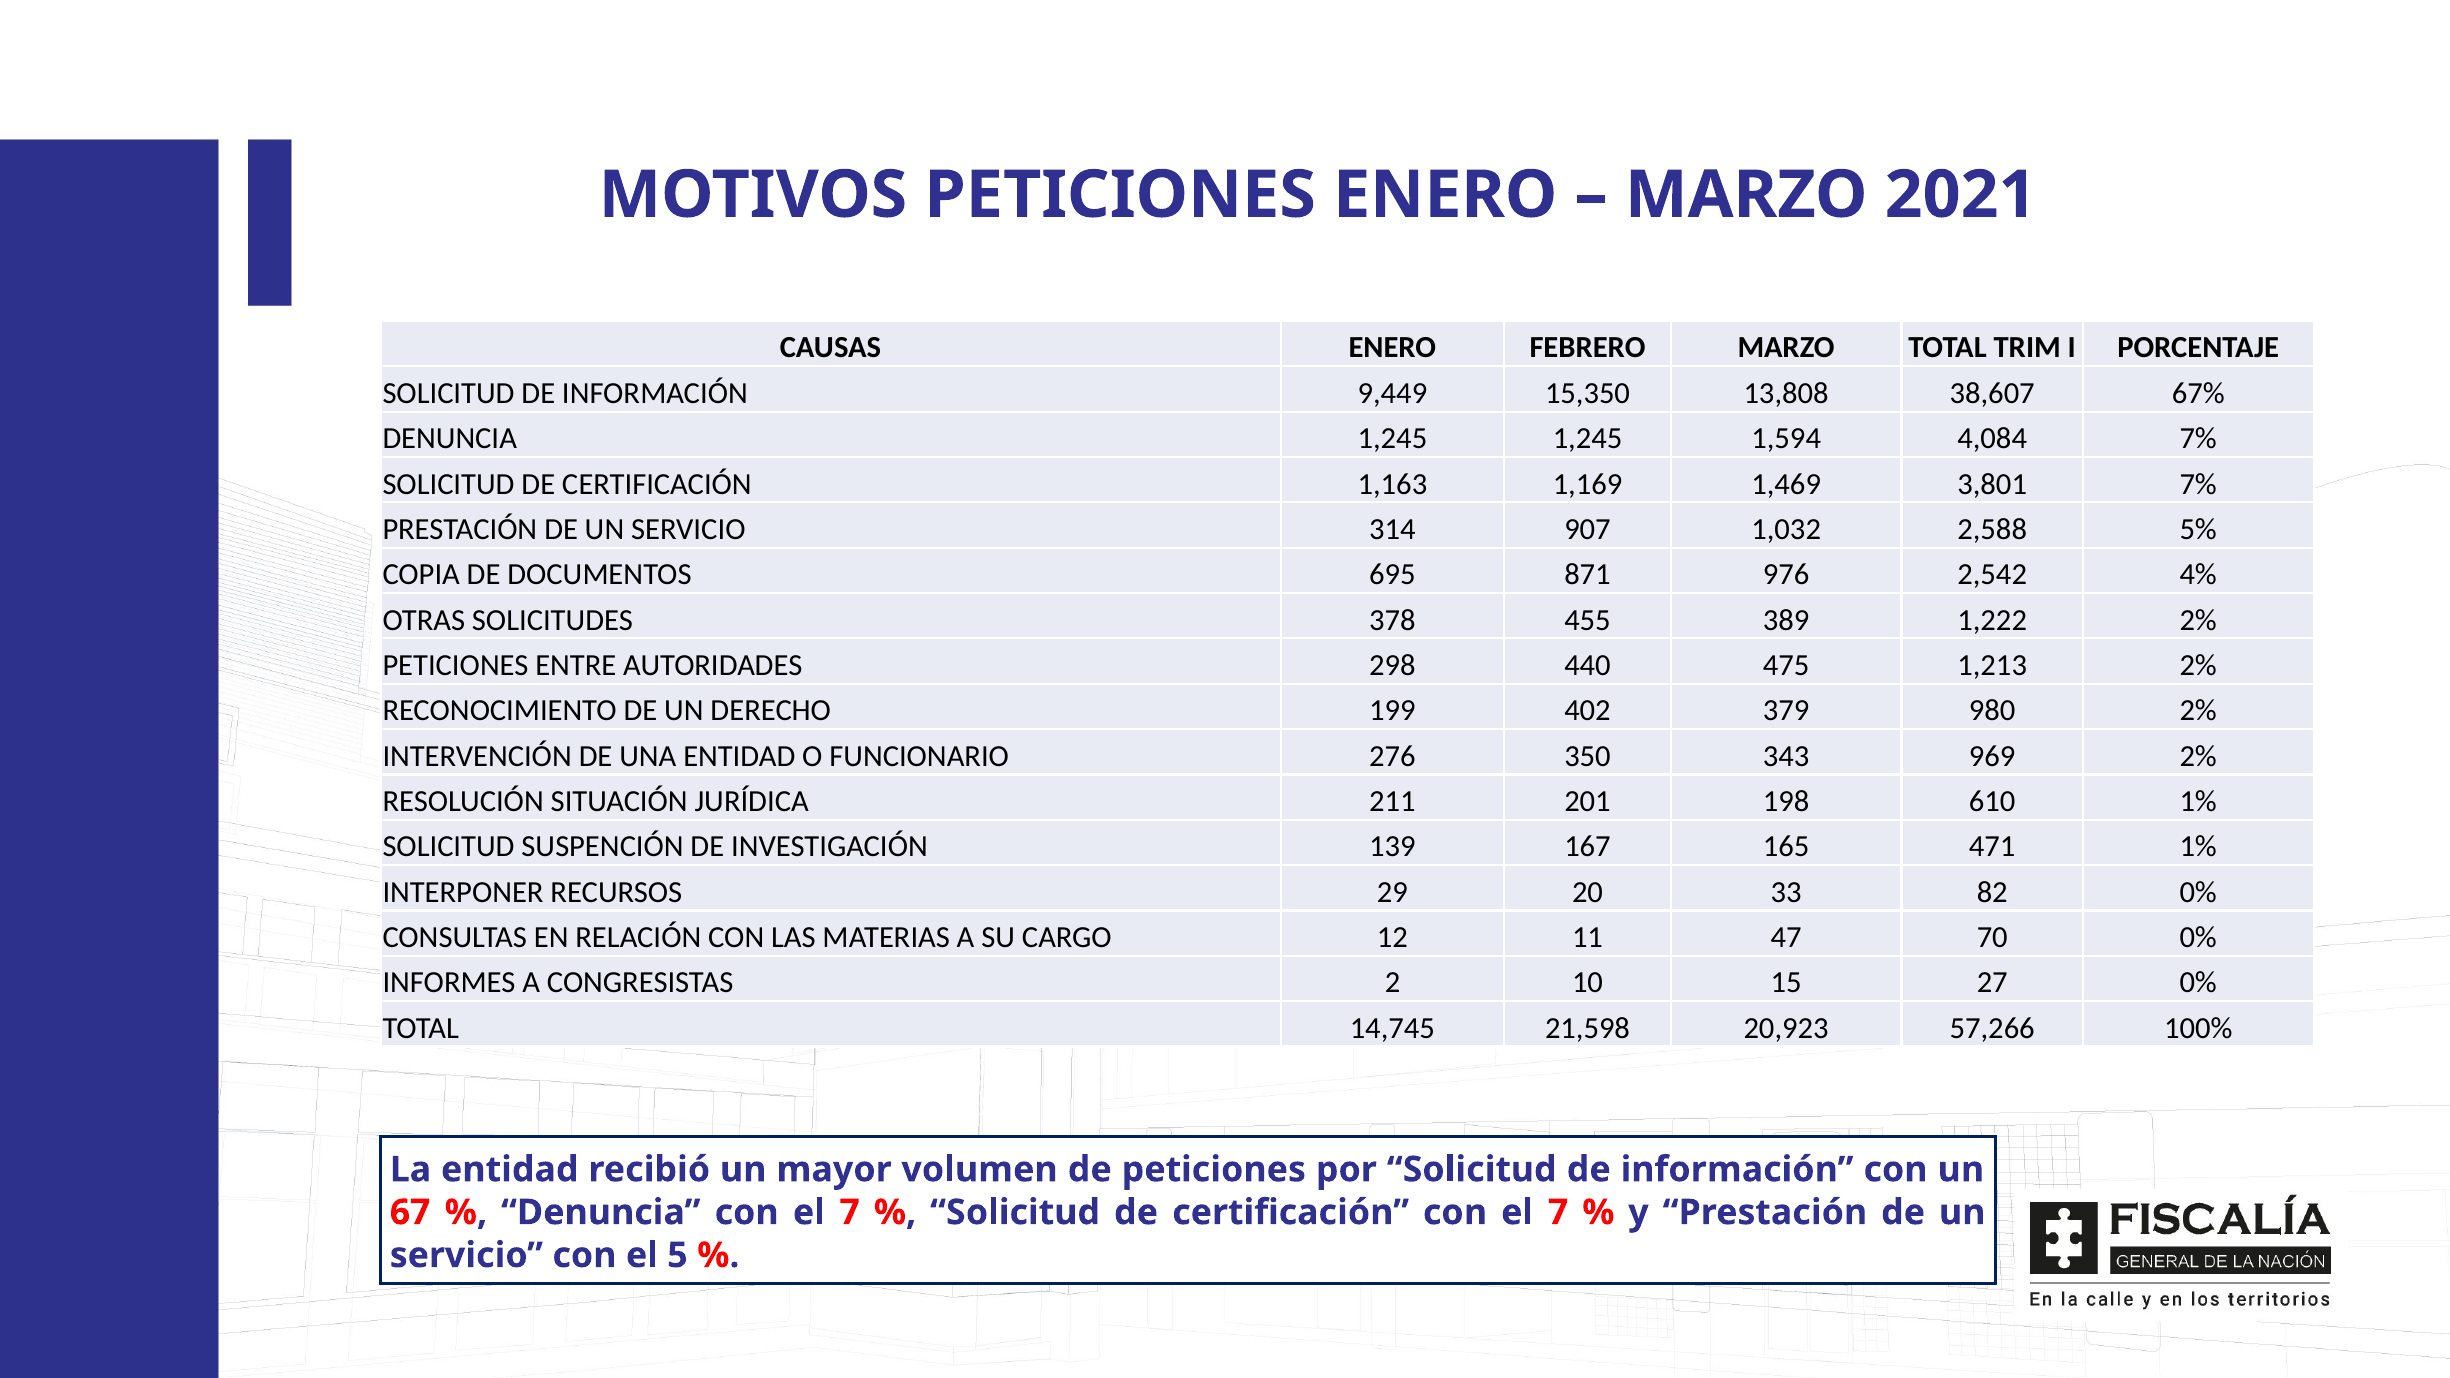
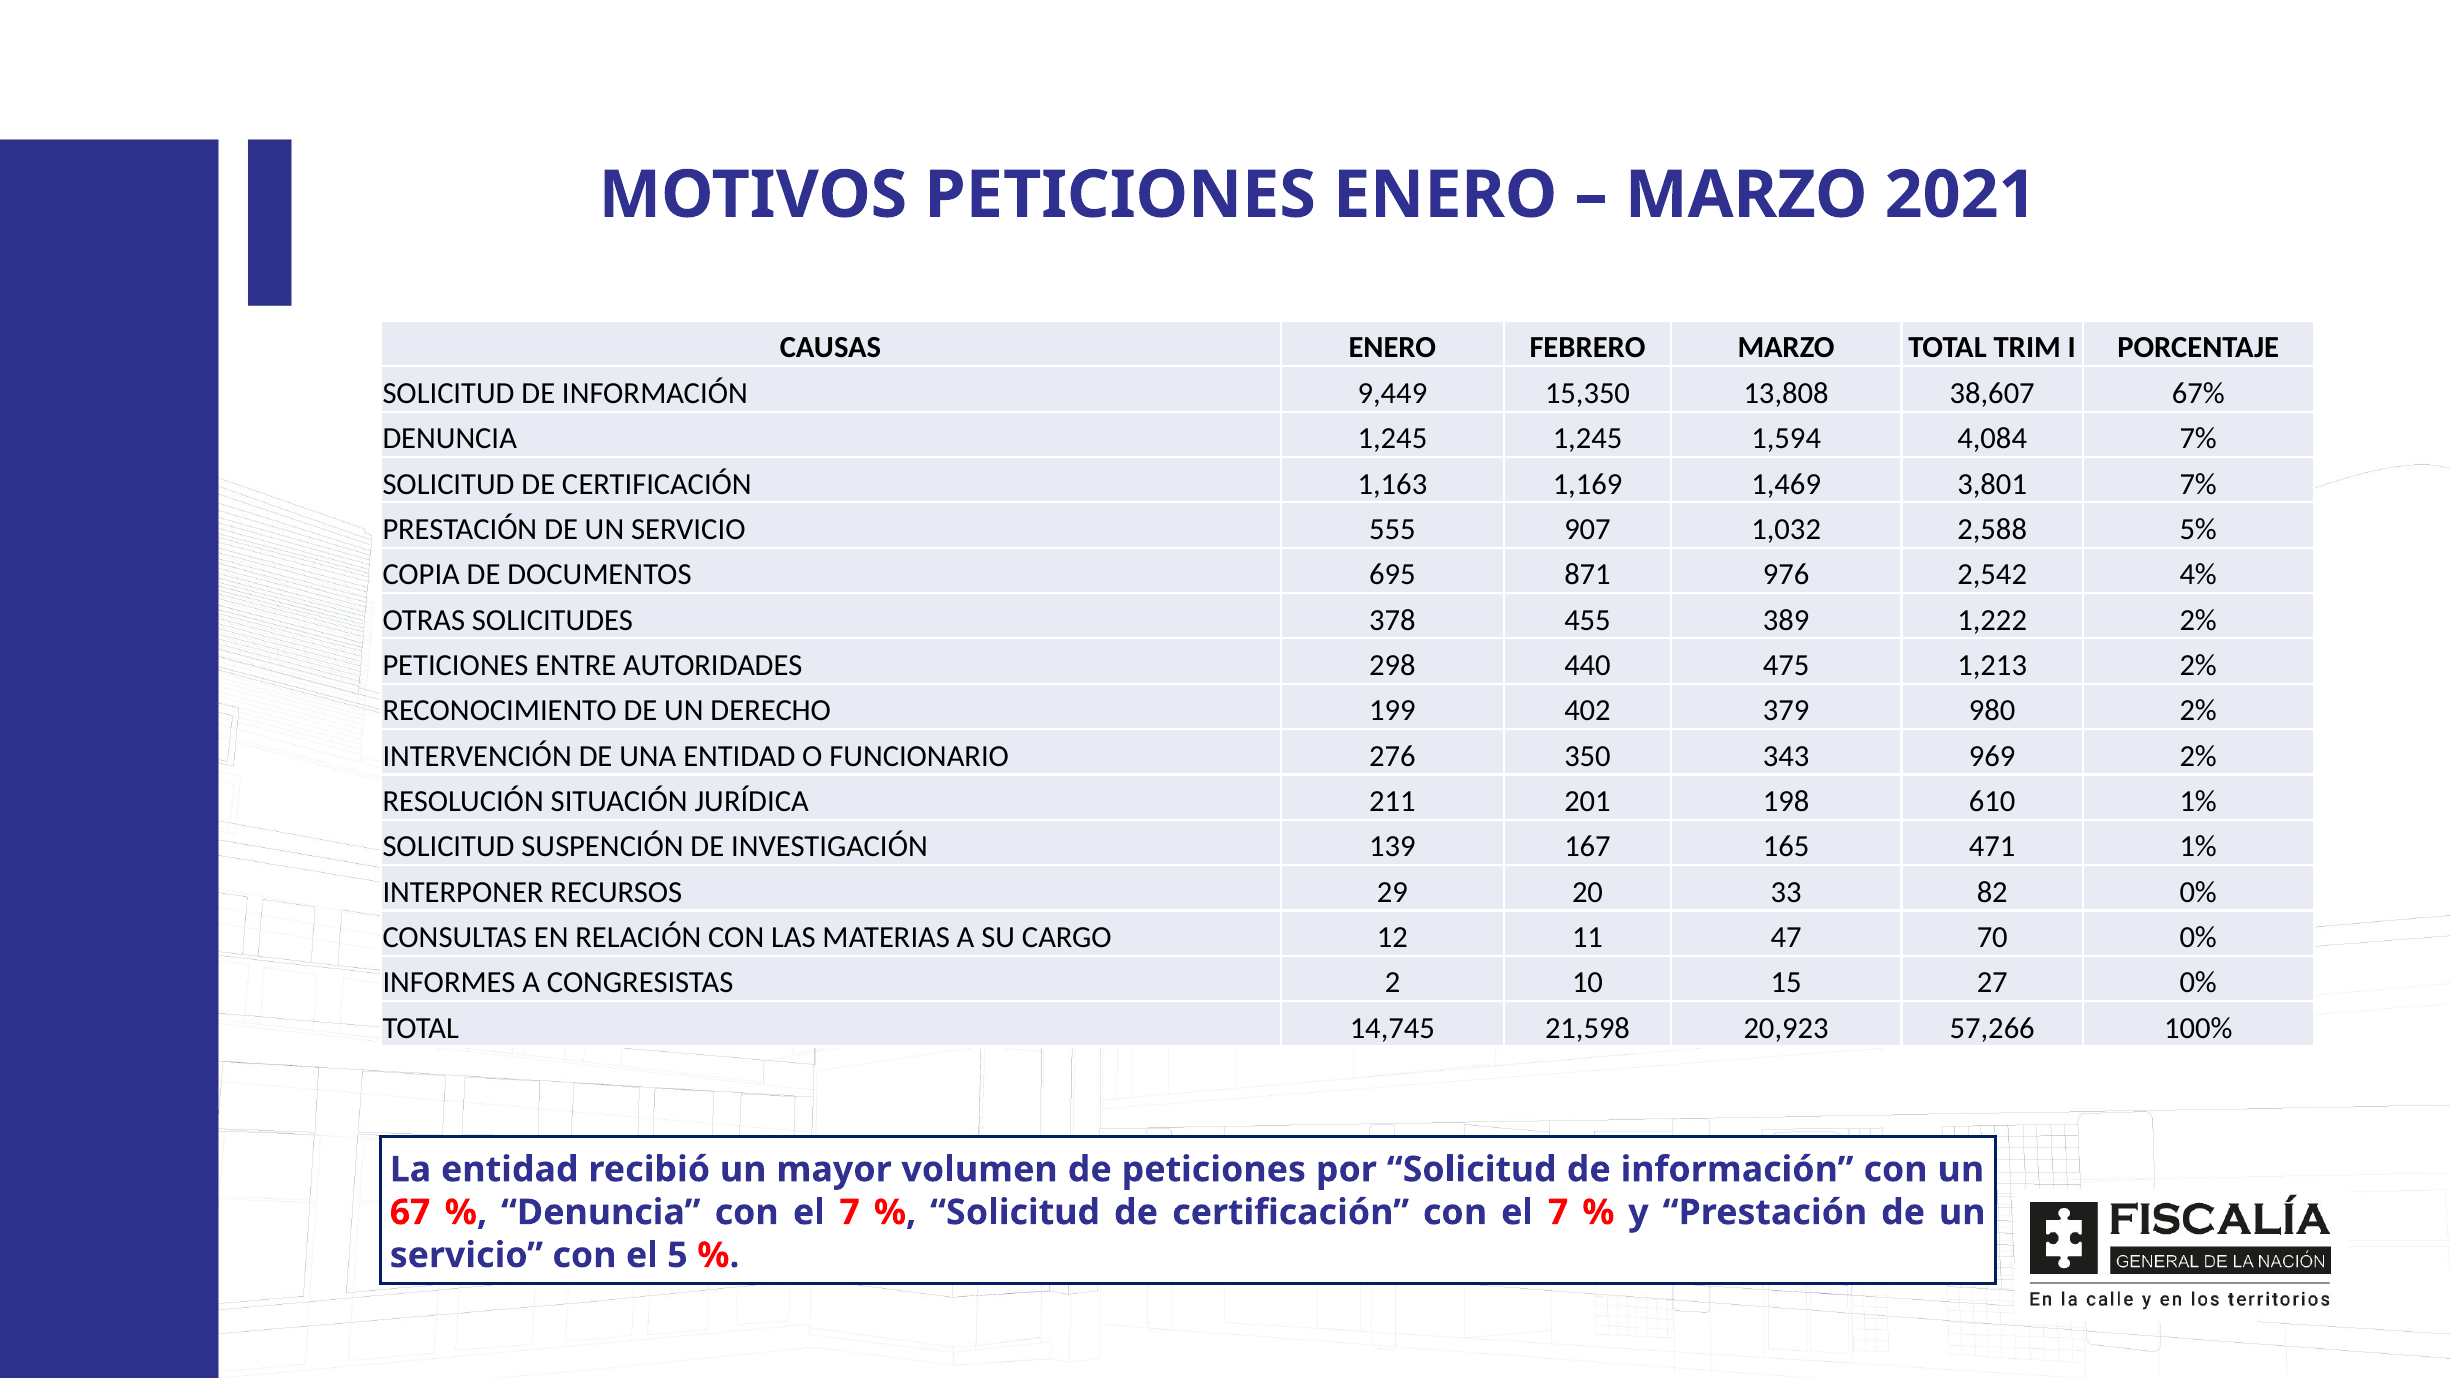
314: 314 -> 555
